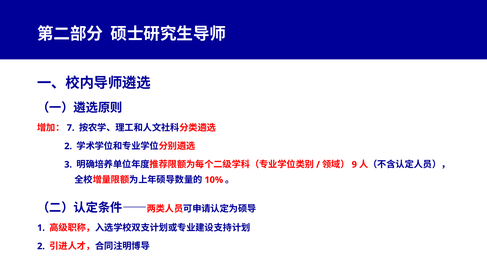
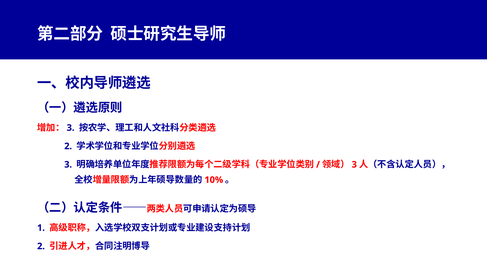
7 at (71, 128): 7 -> 3
9 at (354, 164): 9 -> 3
